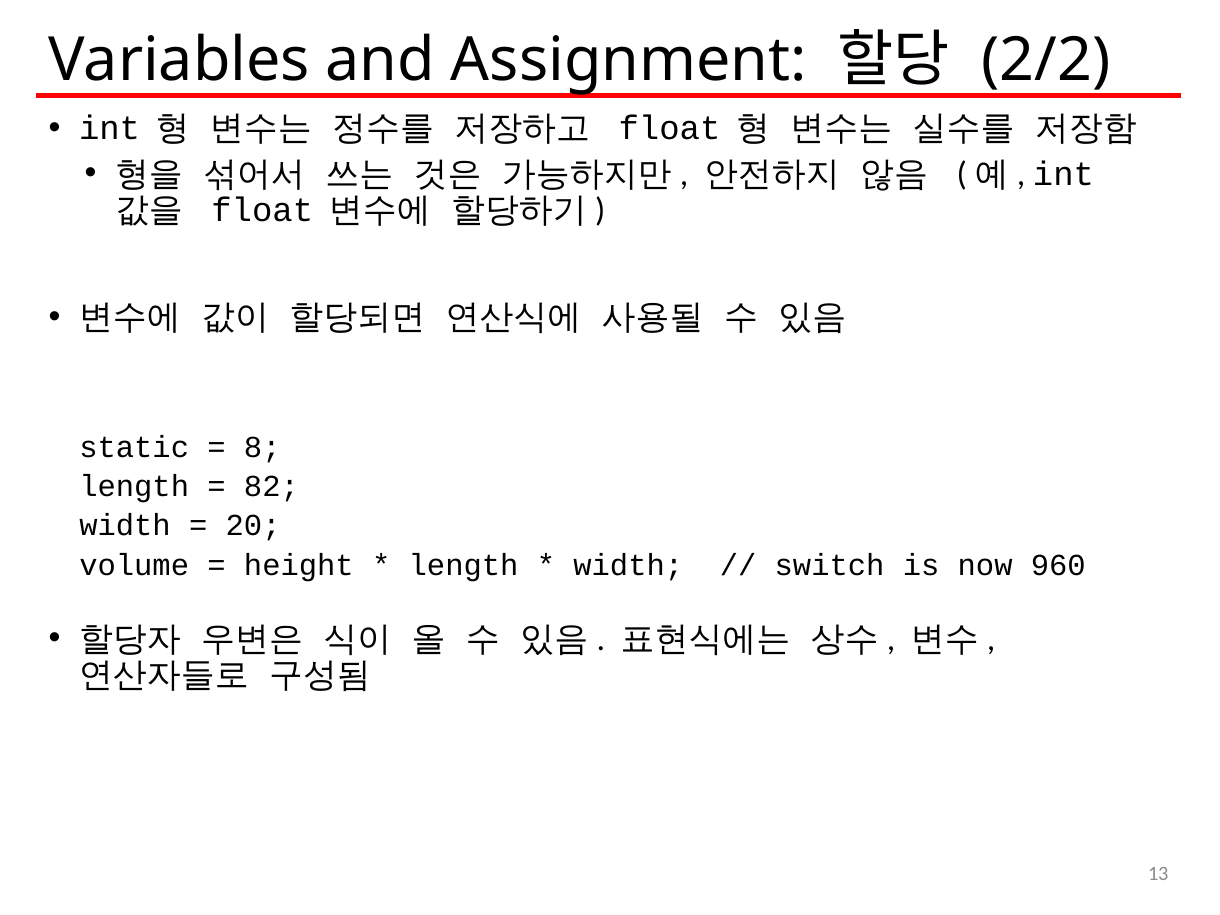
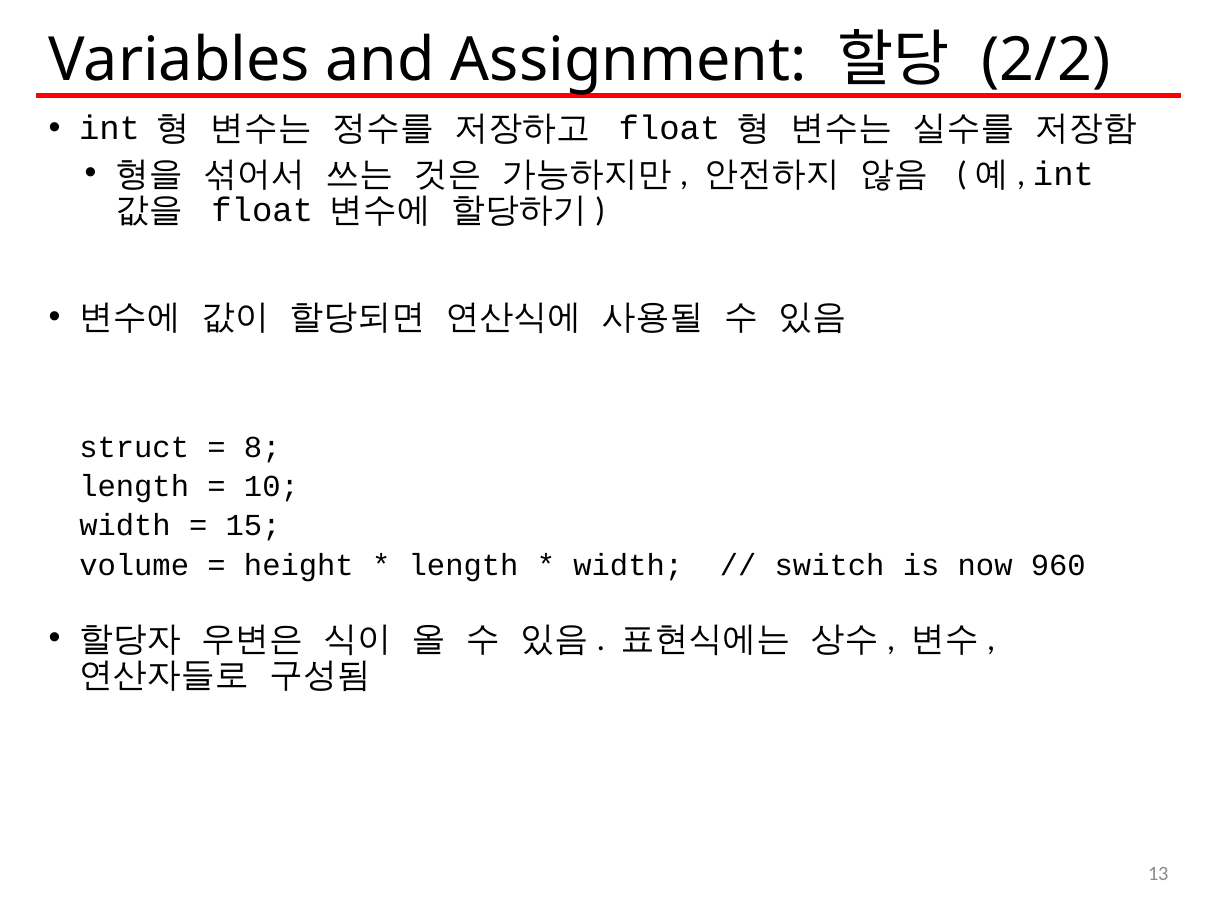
static: static -> struct
82: 82 -> 10
20: 20 -> 15
